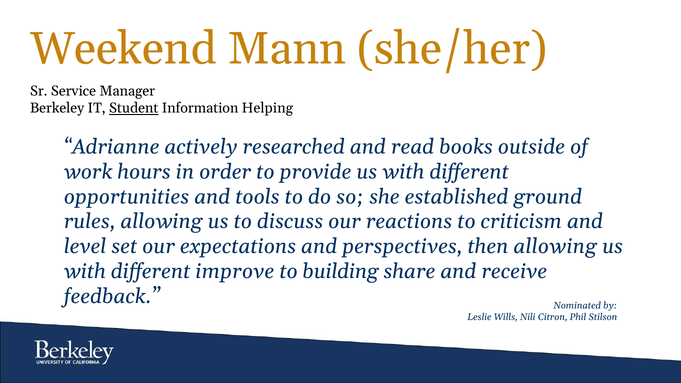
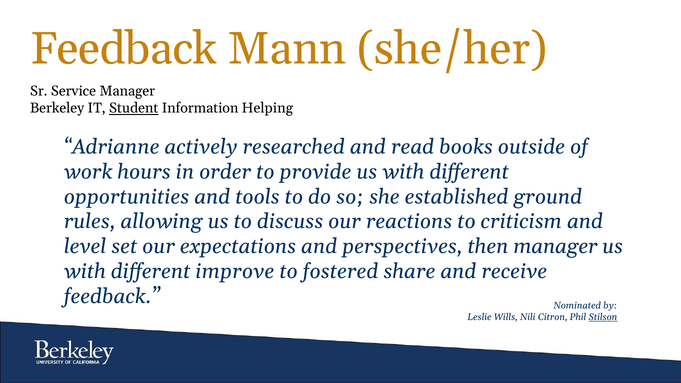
Weekend at (123, 49): Weekend -> Feedback
allowing at (555, 247): allowing -> manager
building: building -> fostered
Stilson underline: none -> present
